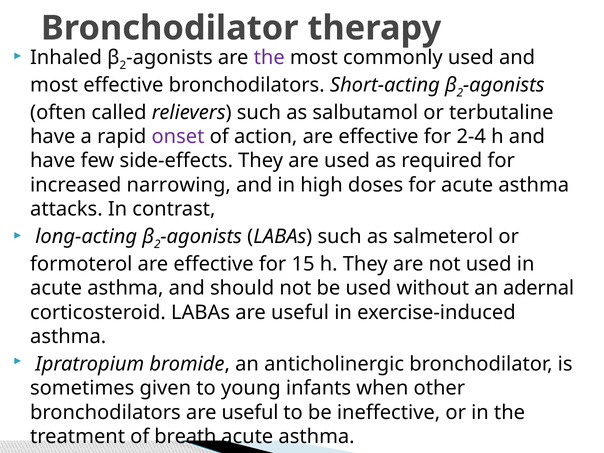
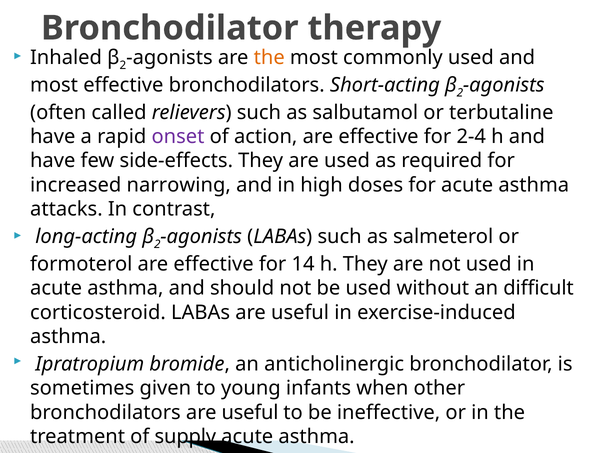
the at (269, 57) colour: purple -> orange
15: 15 -> 14
adernal: adernal -> difficult
breath: breath -> supply
